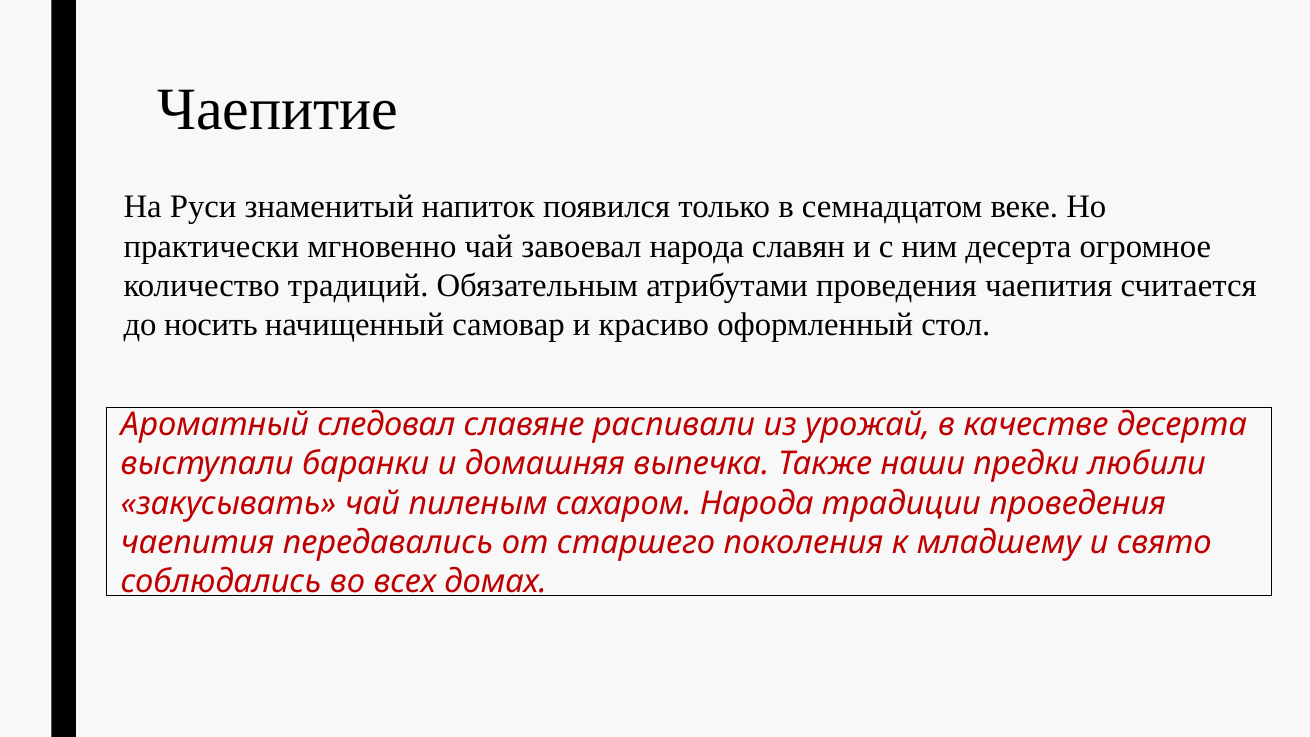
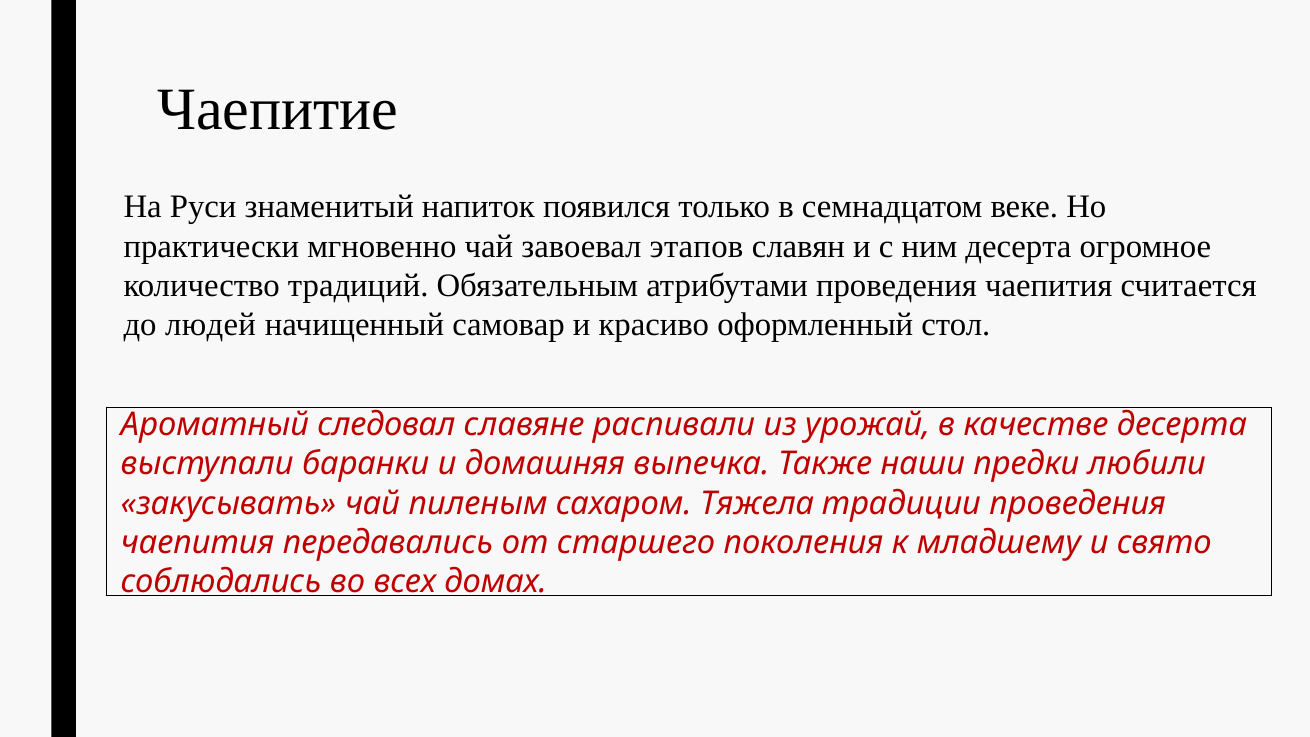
завоевал народа: народа -> этапов
носить: носить -> людей
сахаром Народа: Народа -> Тяжела
